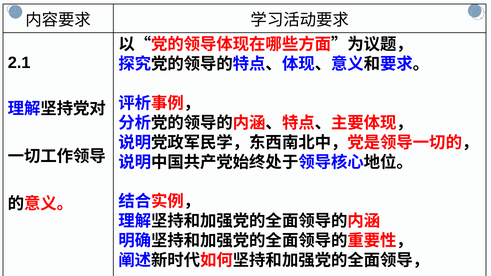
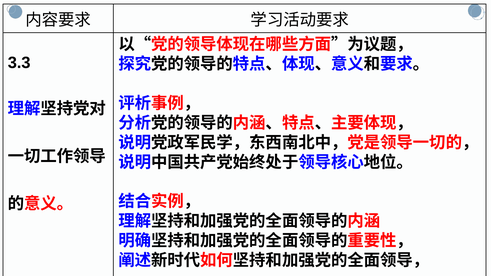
2.1: 2.1 -> 3.3
